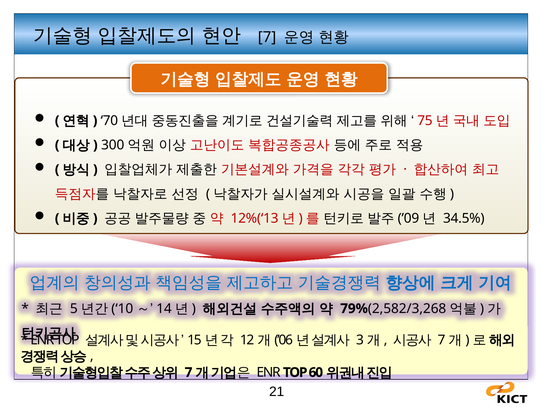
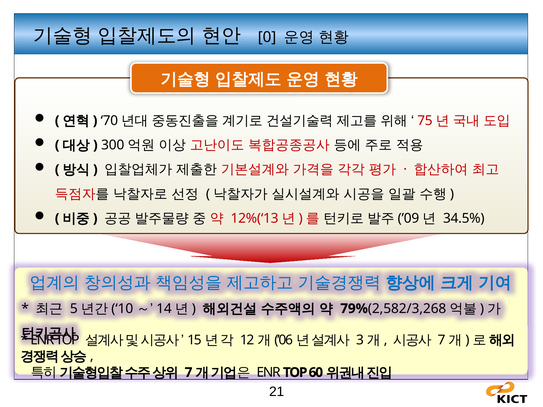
7 at (267, 37): 7 -> 0
